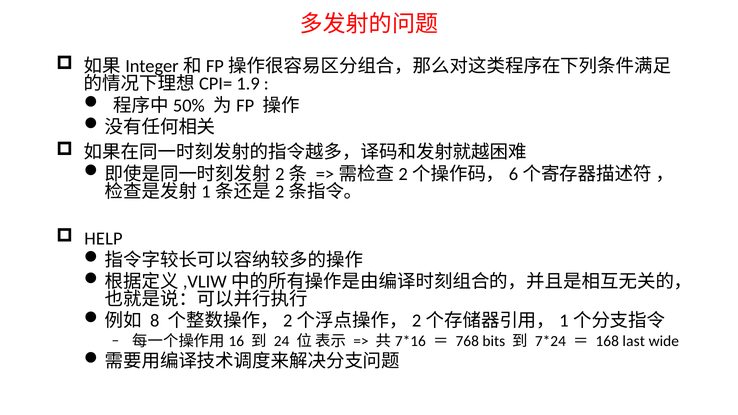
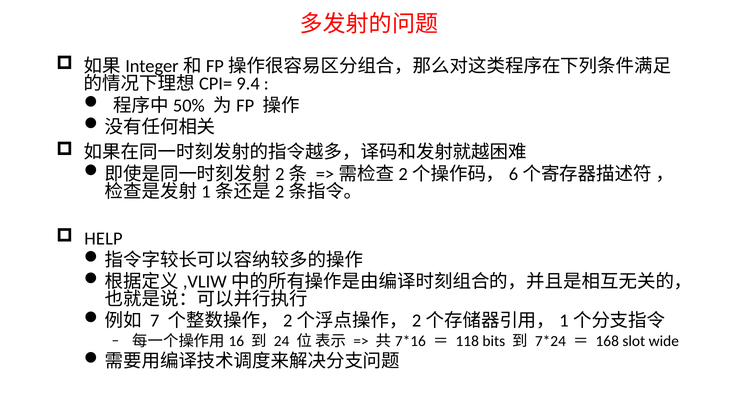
1.9: 1.9 -> 9.4
8: 8 -> 7
768: 768 -> 118
last: last -> slot
